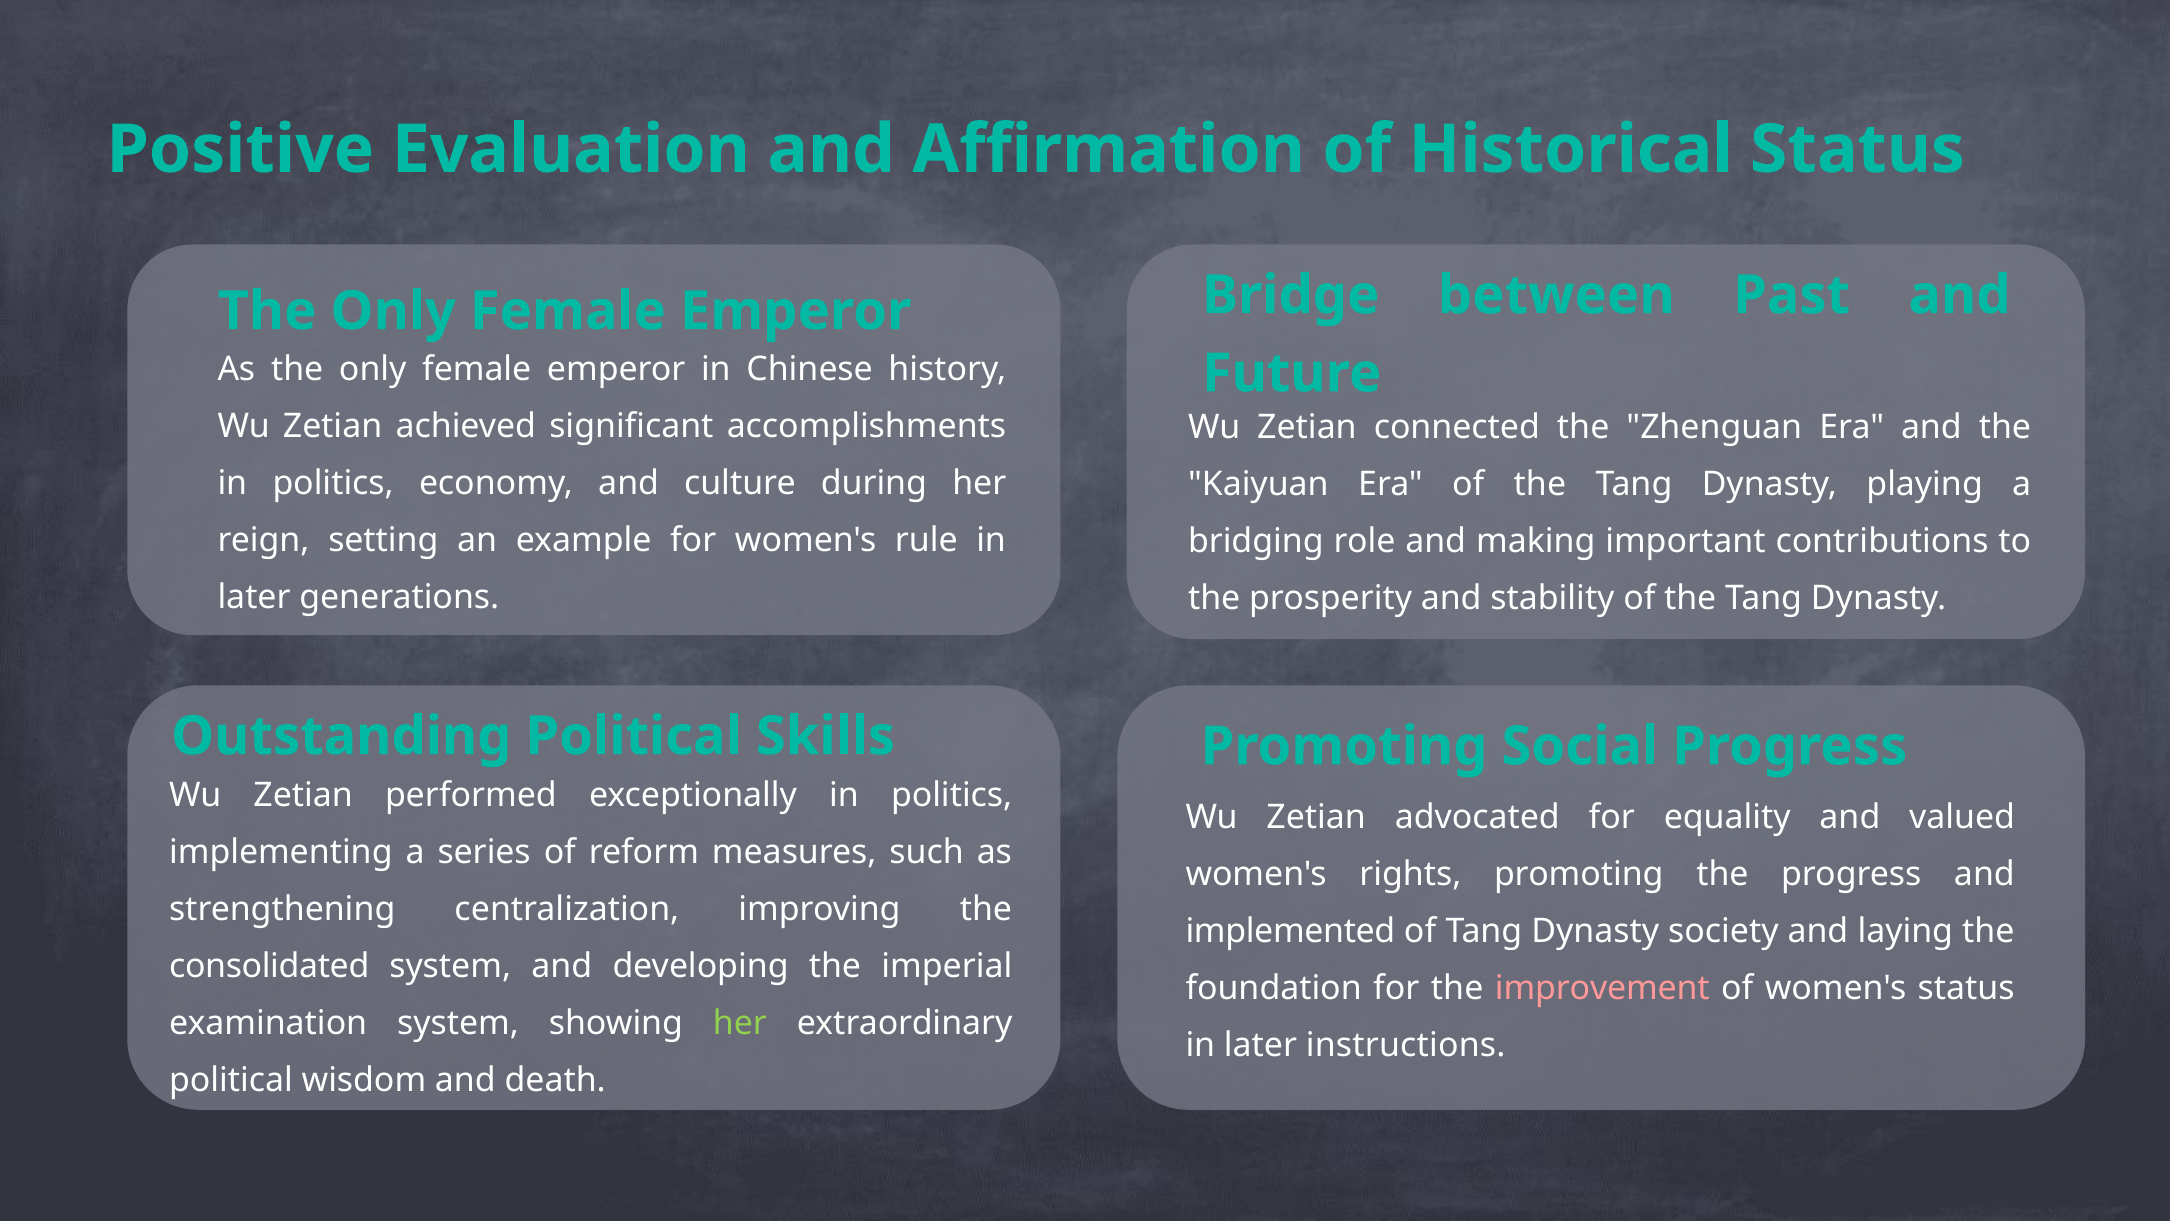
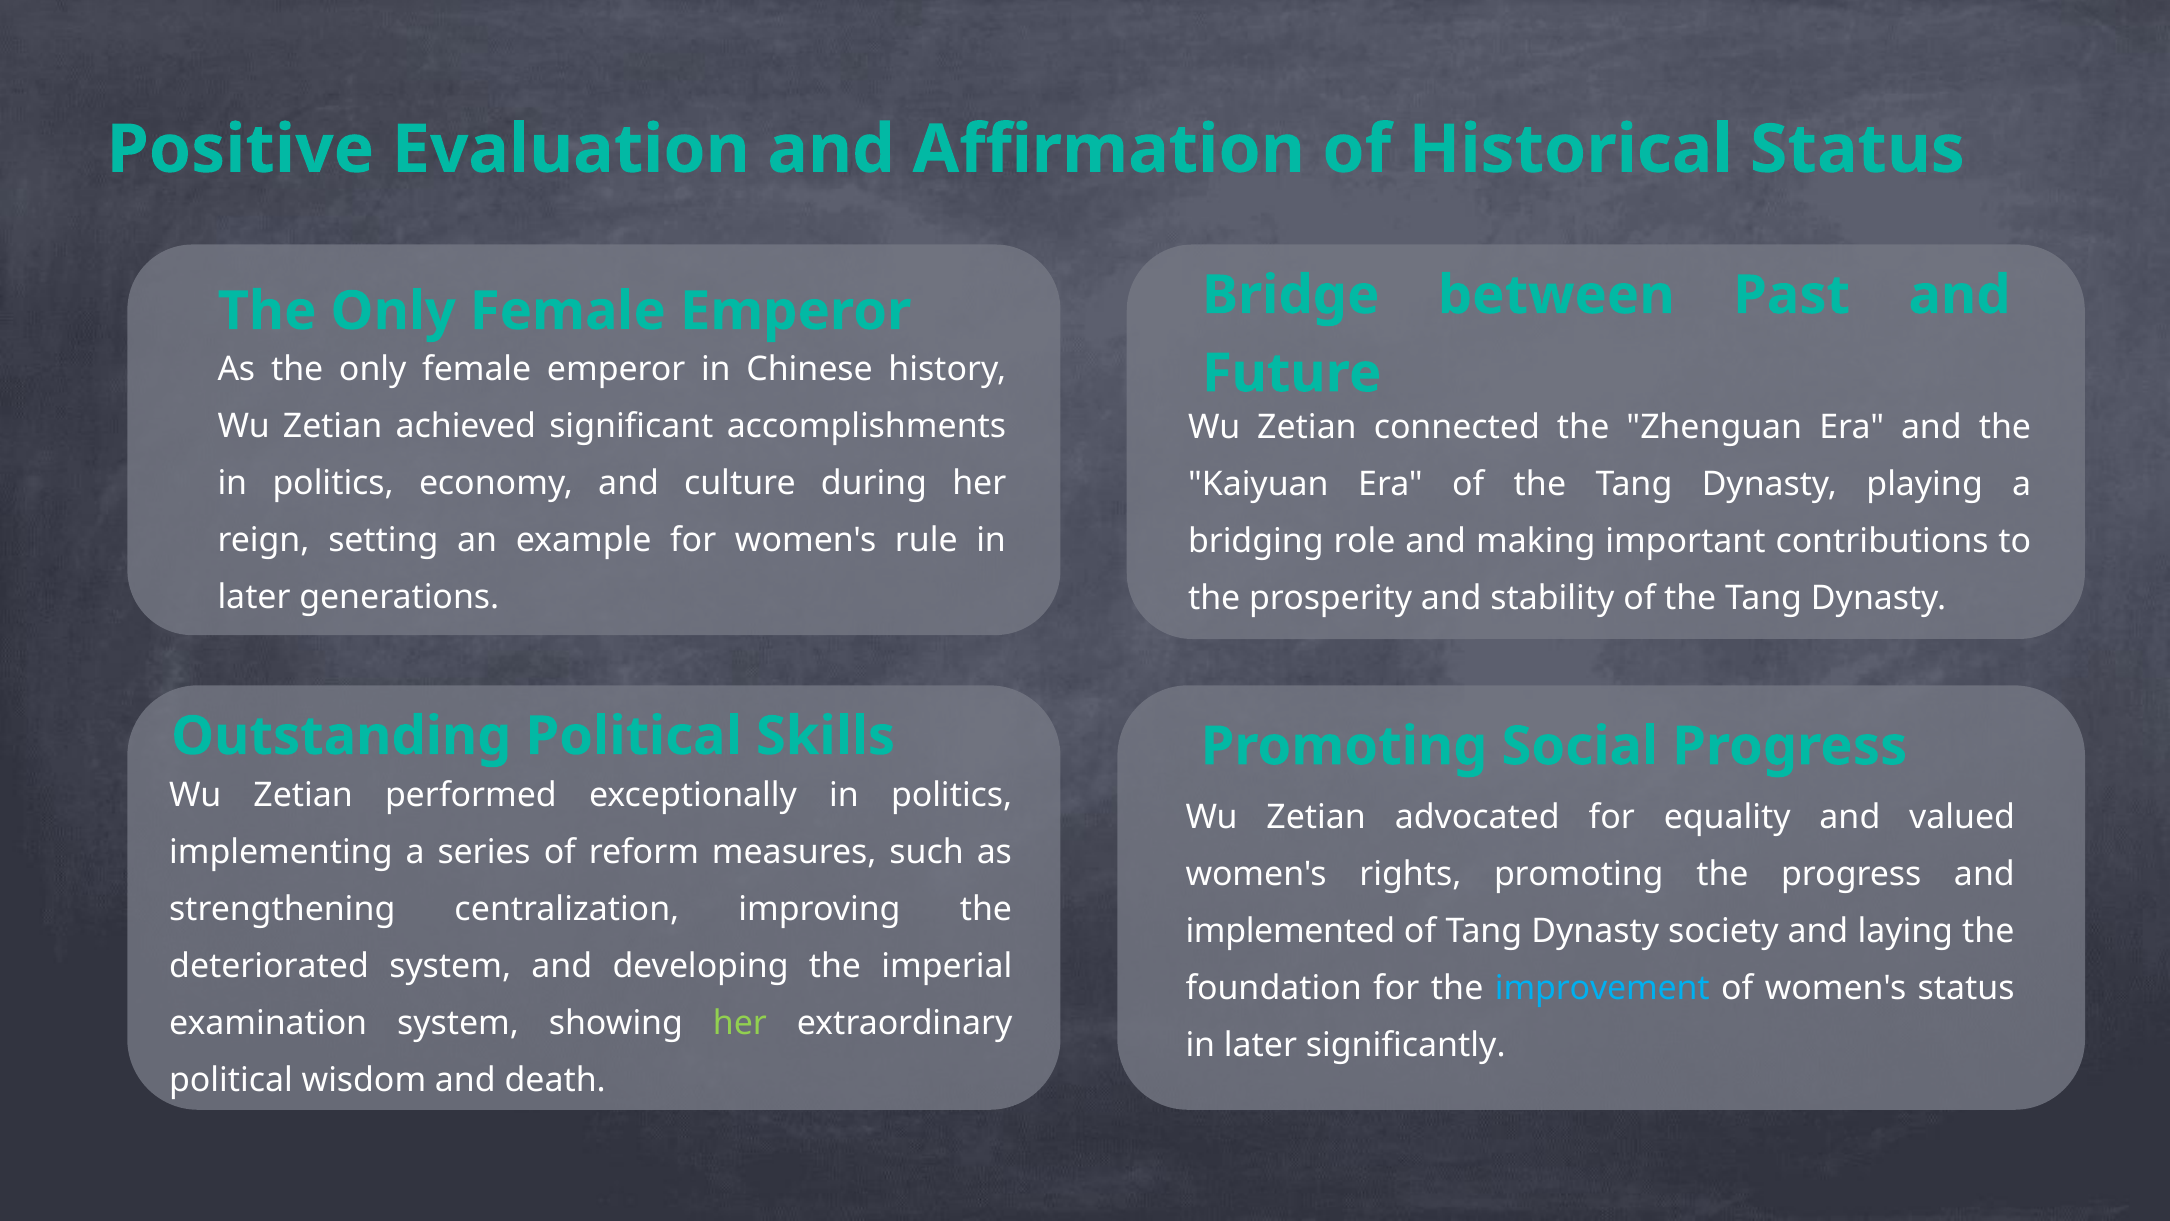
consolidated: consolidated -> deteriorated
improvement colour: pink -> light blue
instructions: instructions -> significantly
